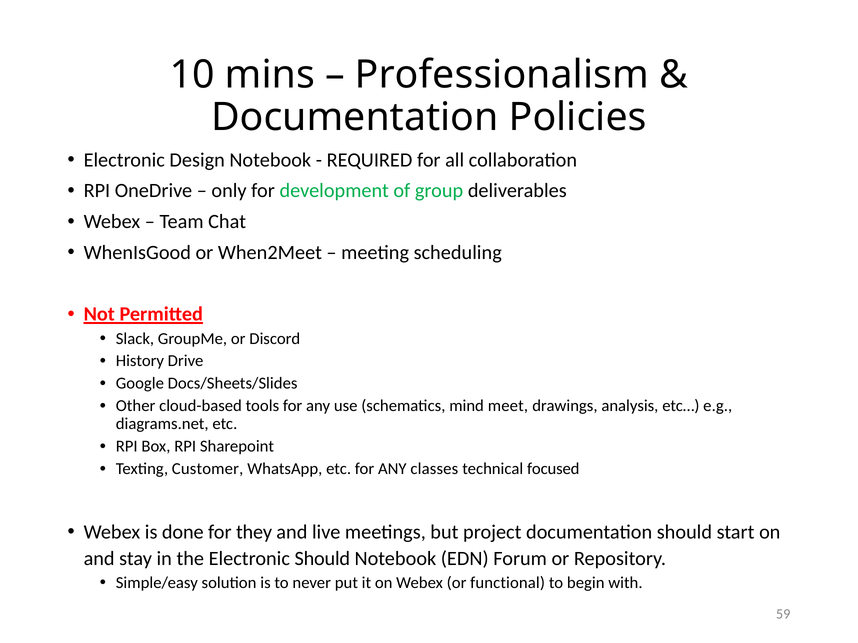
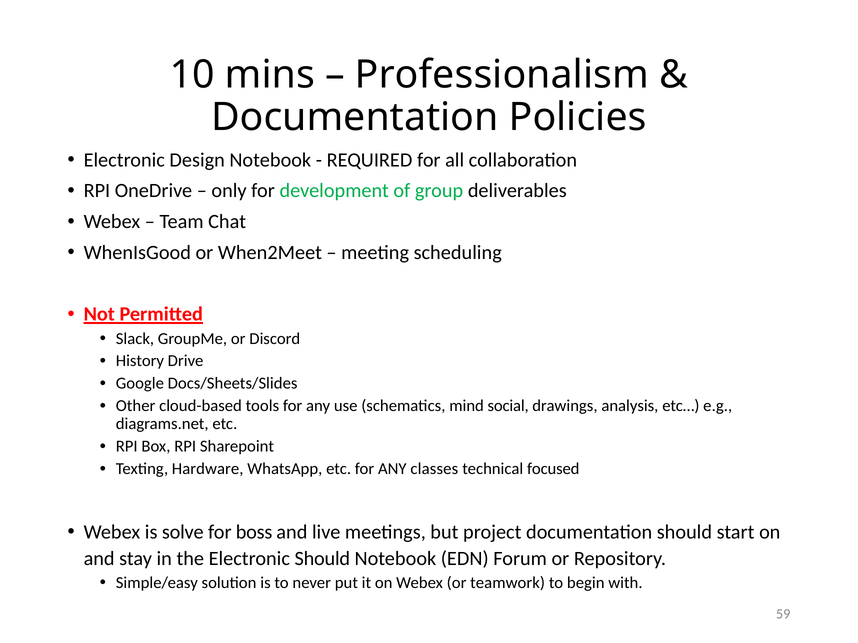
meet: meet -> social
Customer: Customer -> Hardware
done: done -> solve
they: they -> boss
functional: functional -> teamwork
